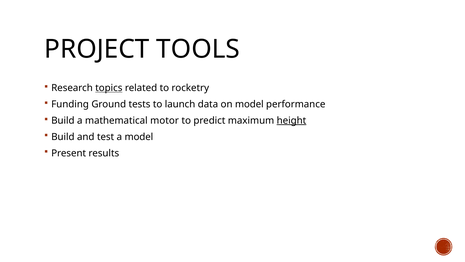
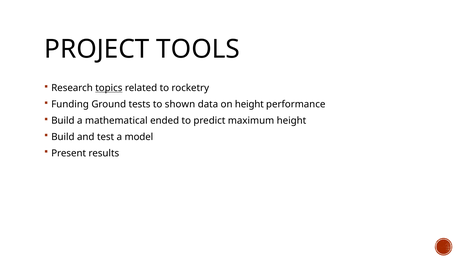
launch: launch -> shown
on model: model -> height
motor: motor -> ended
height at (291, 120) underline: present -> none
